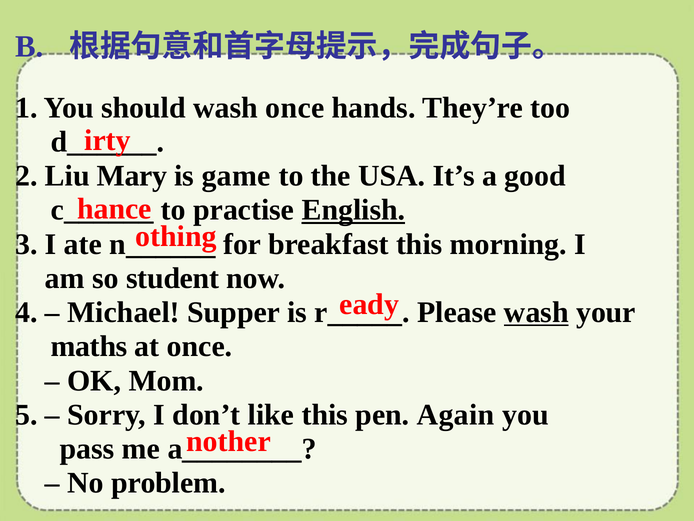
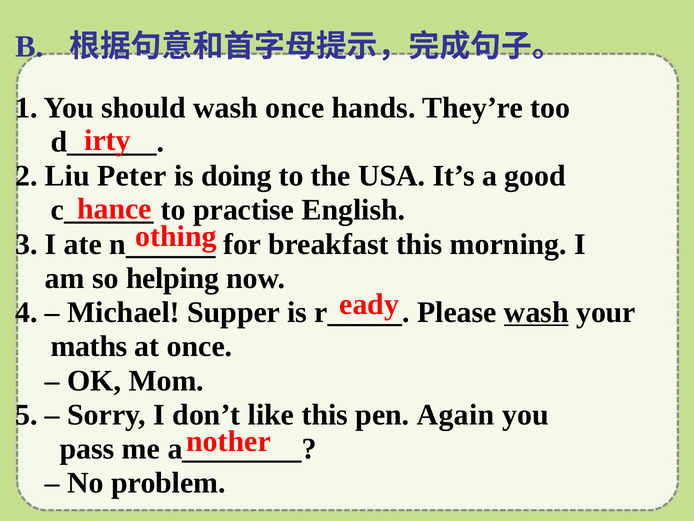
Mary: Mary -> Peter
game: game -> doing
English underline: present -> none
student: student -> helping
